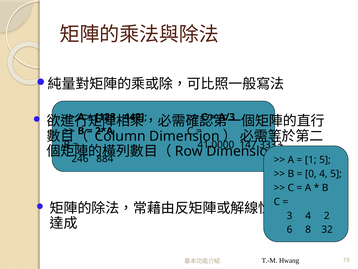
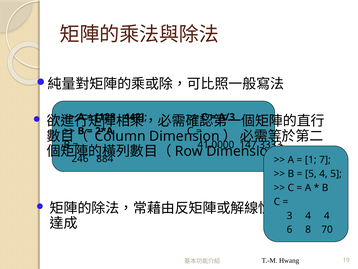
1 5: 5 -> 7
0 at (311, 174): 0 -> 5
2 at (327, 215): 2 -> 4
32: 32 -> 70
